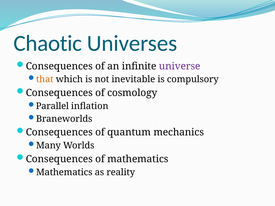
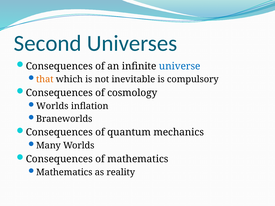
Chaotic: Chaotic -> Second
universe colour: purple -> blue
Parallel at (52, 106): Parallel -> Worlds
